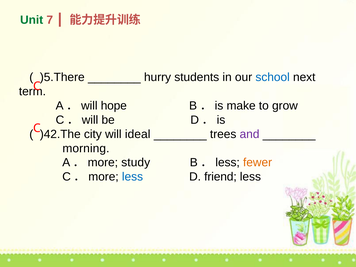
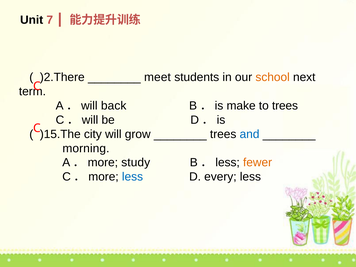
Unit colour: green -> black
)5.There: )5.There -> )2.There
hurry: hurry -> meet
school colour: blue -> orange
hope: hope -> back
to grow: grow -> trees
)42.The: )42.The -> )15.The
ideal: ideal -> grow
and colour: purple -> blue
friend: friend -> every
